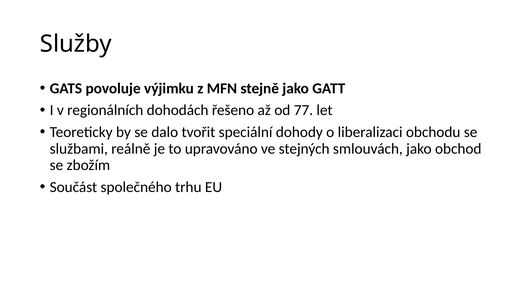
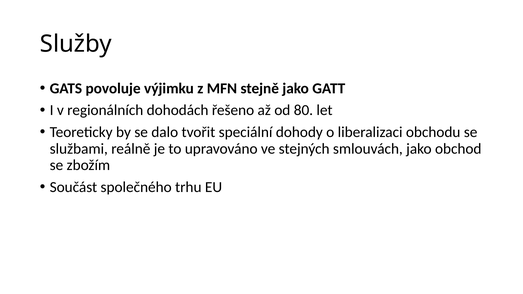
77: 77 -> 80
